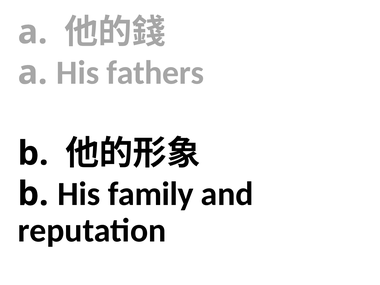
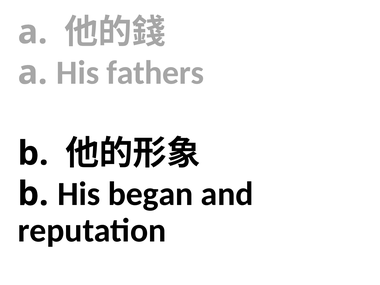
family: family -> began
